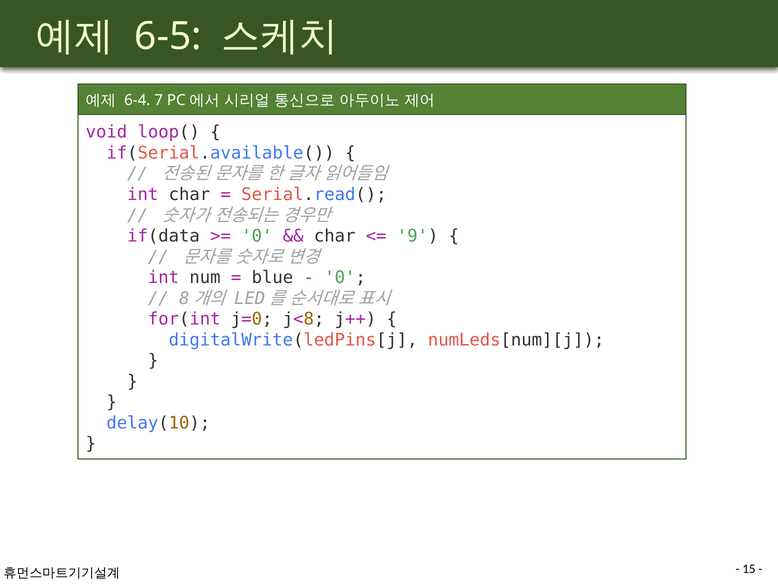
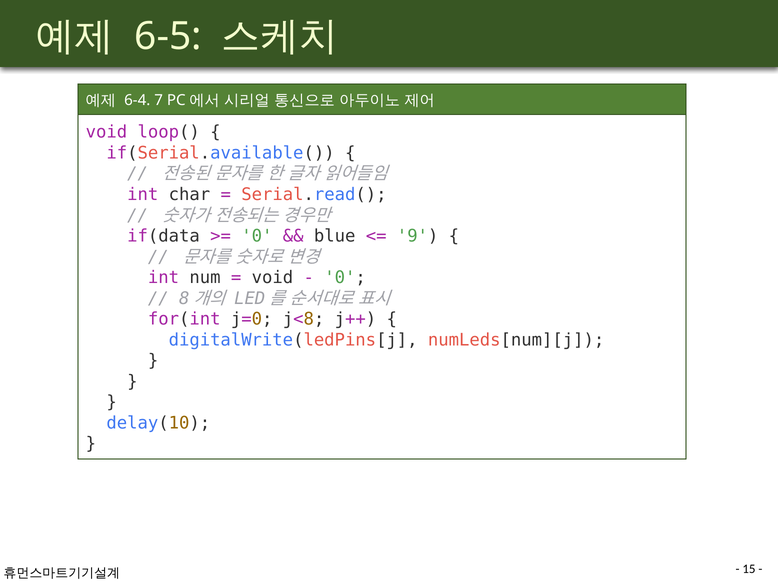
char at (335, 236): char -> blue
blue at (272, 277): blue -> void
